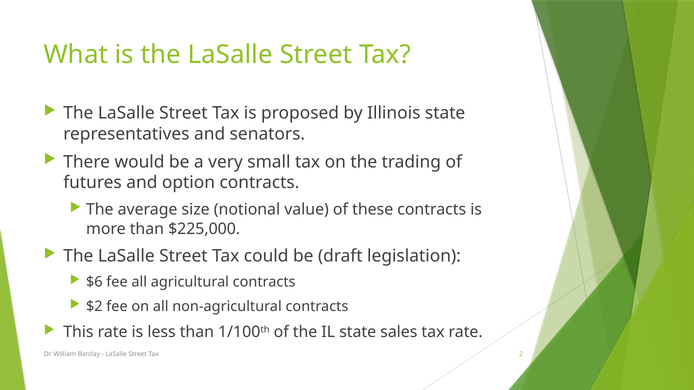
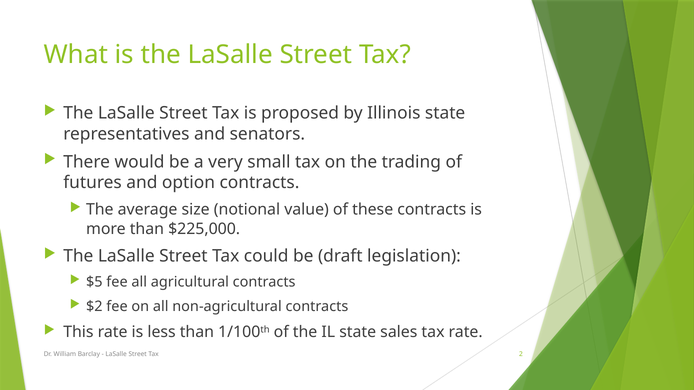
$6: $6 -> $5
